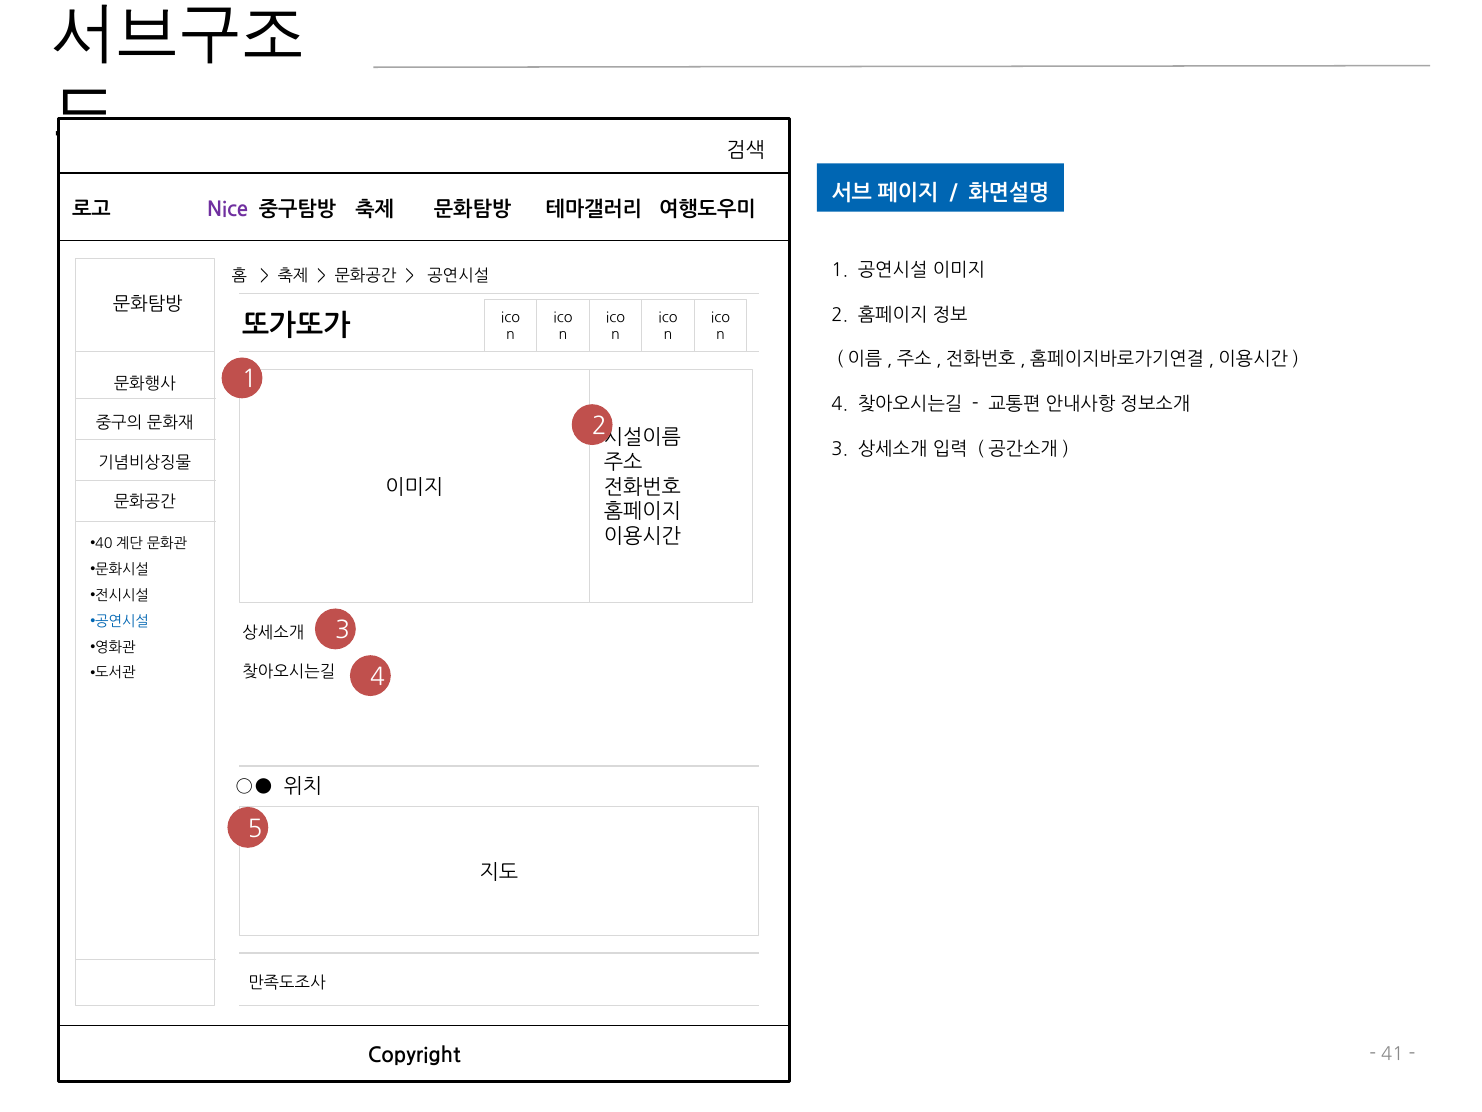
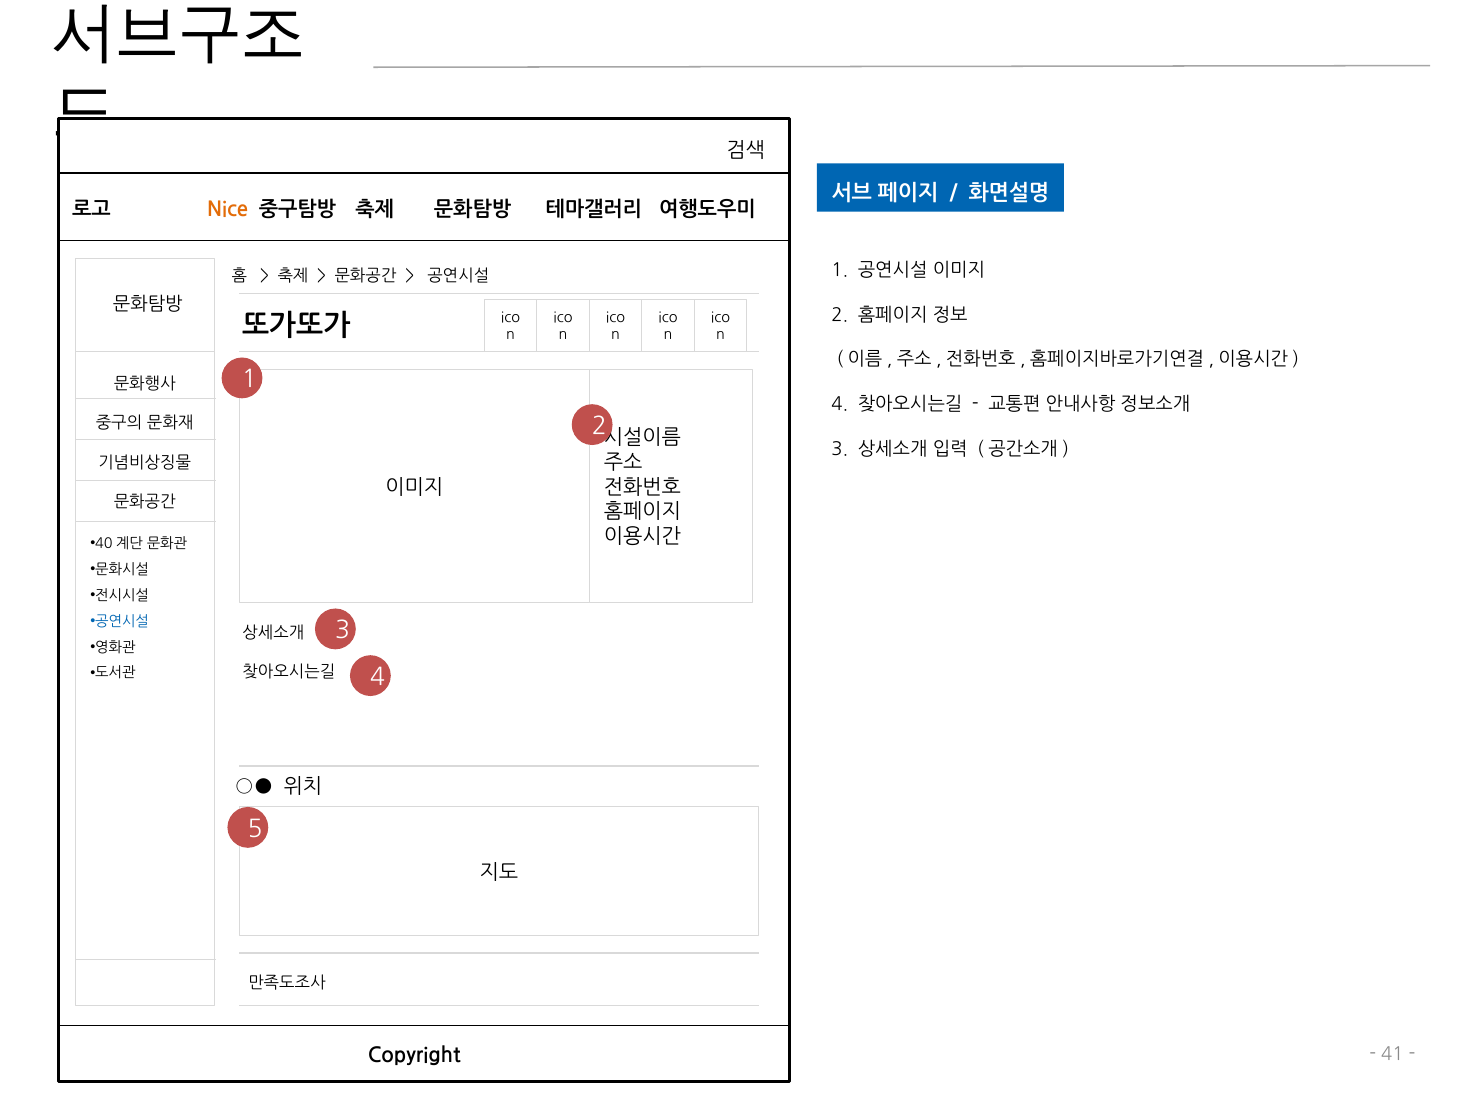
Nice colour: purple -> orange
